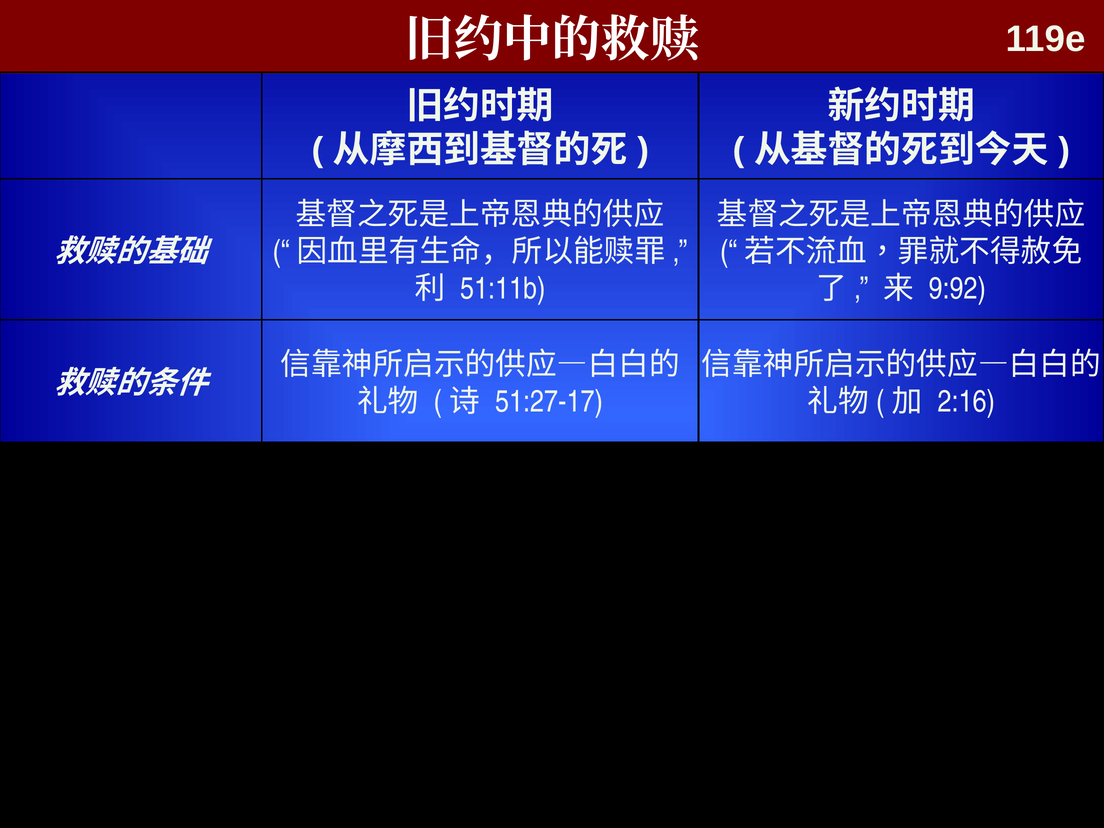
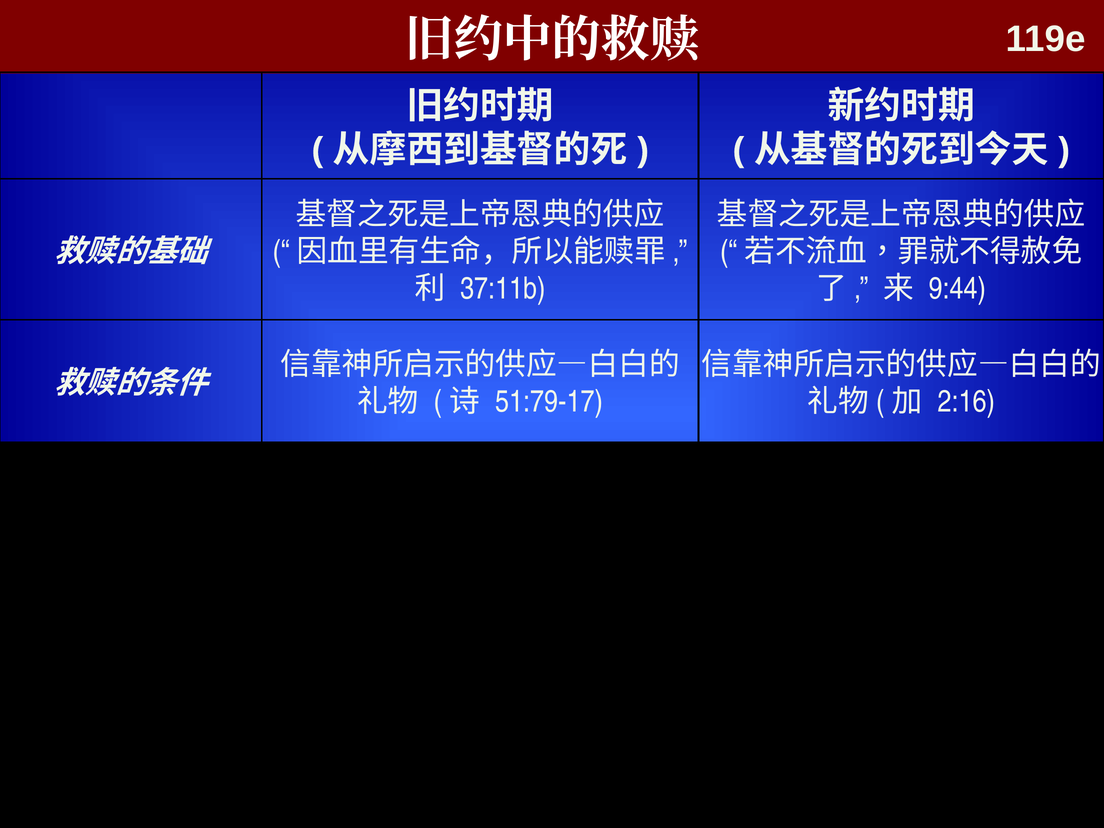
9:92: 9:92 -> 9:44
51:11b: 51:11b -> 37:11b
51:27-17: 51:27-17 -> 51:79-17
